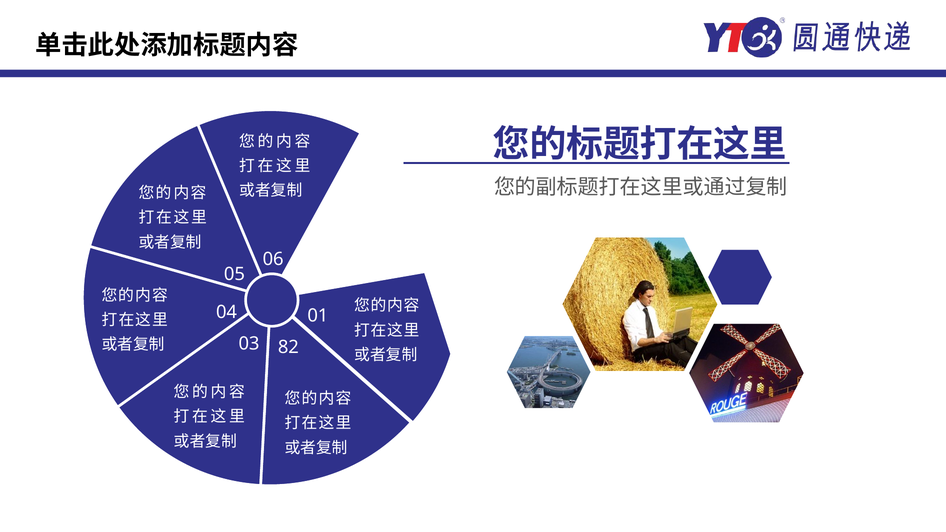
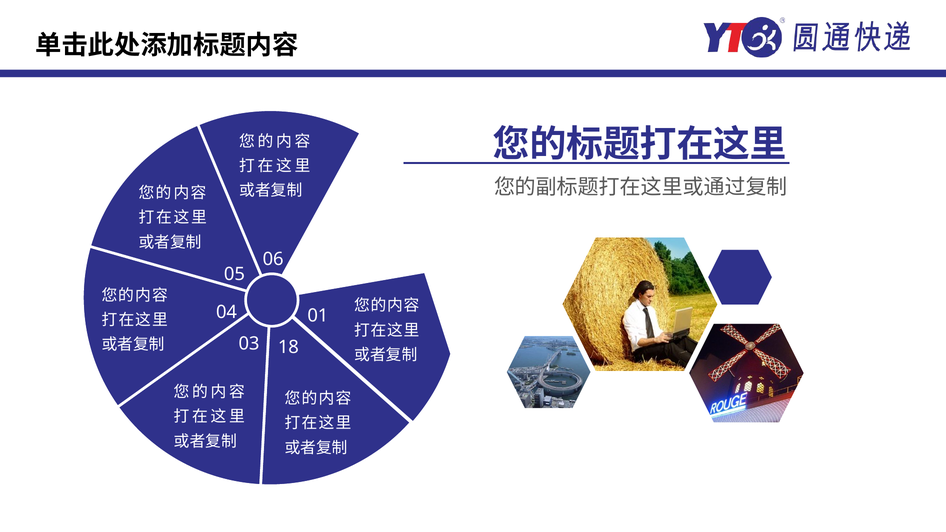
82: 82 -> 18
